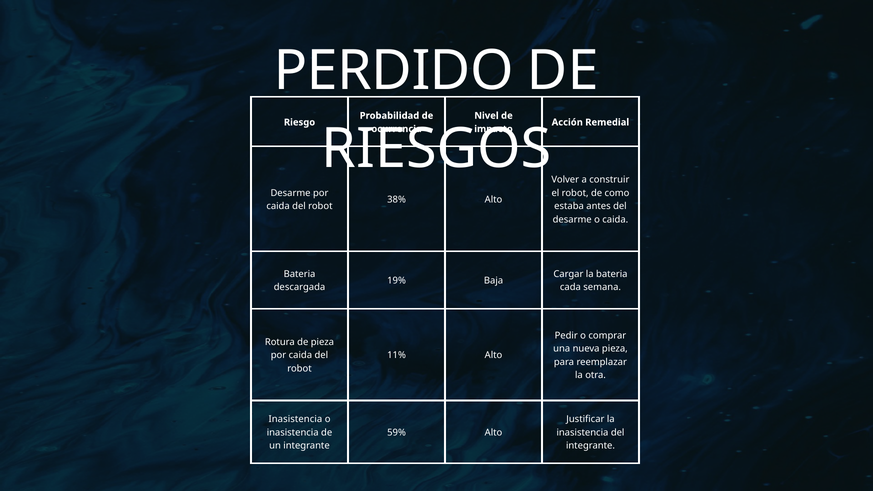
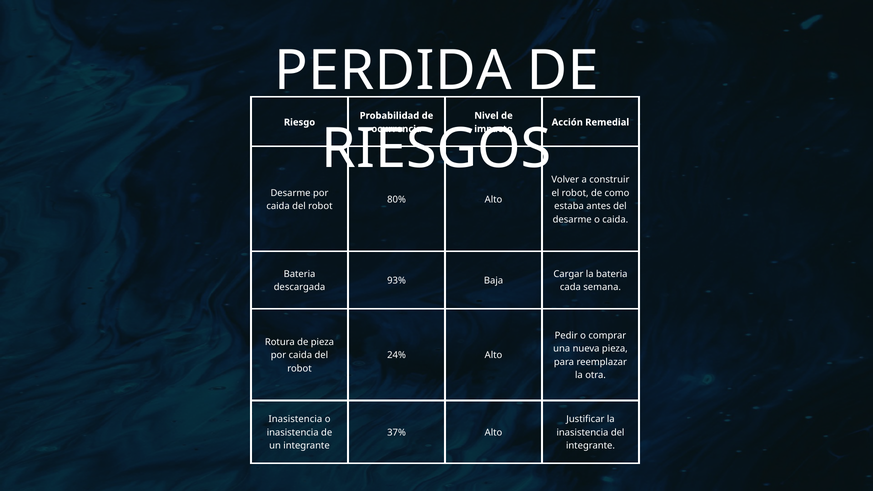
PERDIDO: PERDIDO -> PERDIDA
38%: 38% -> 80%
19%: 19% -> 93%
11%: 11% -> 24%
59%: 59% -> 37%
